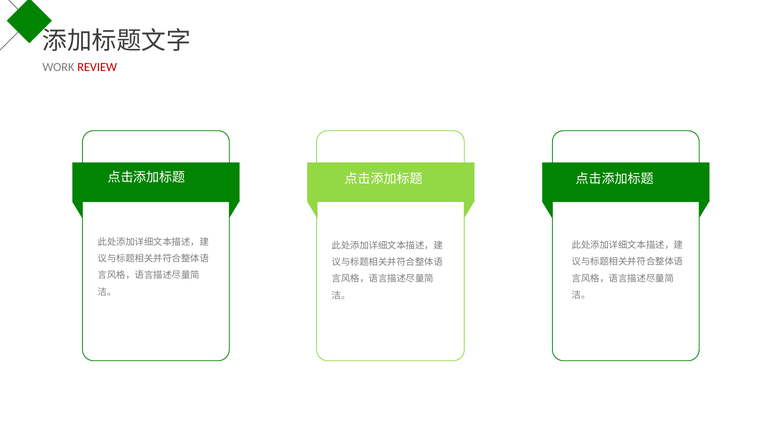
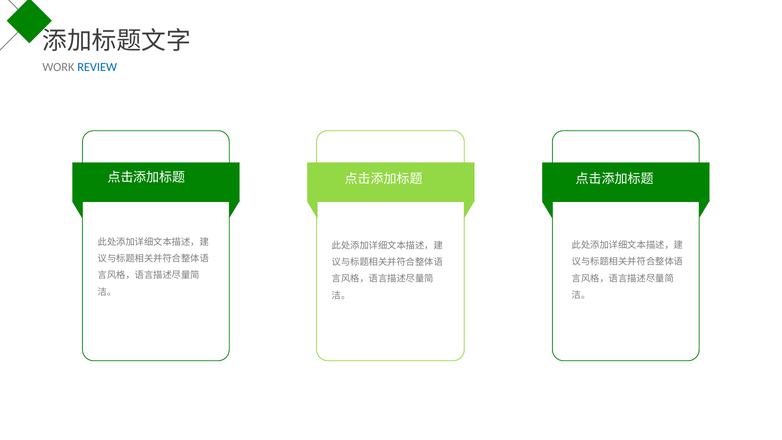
REVIEW colour: red -> blue
